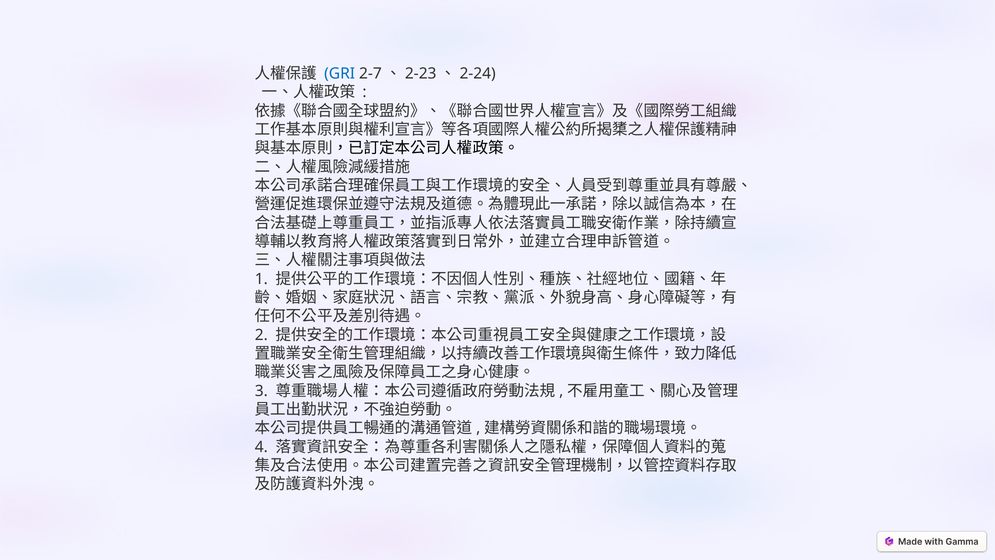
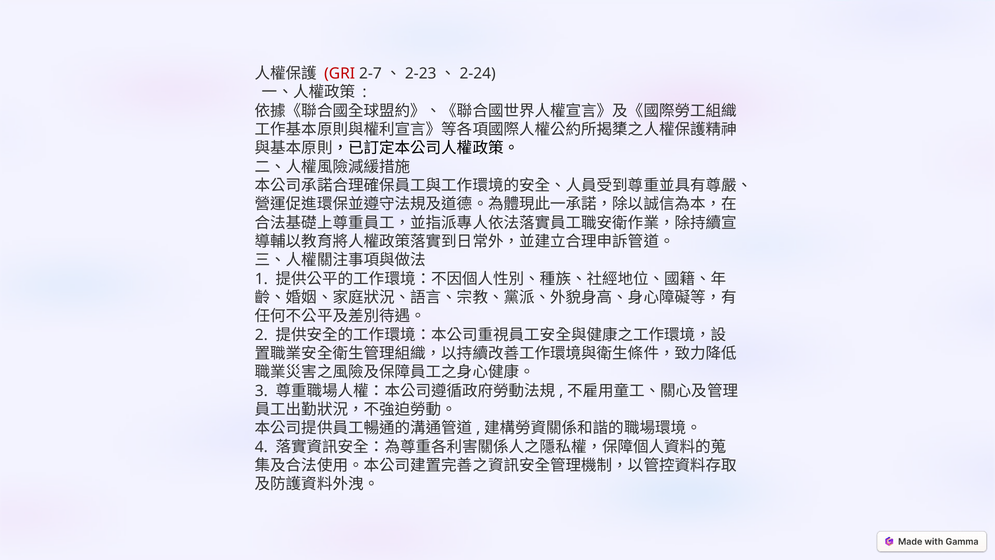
GRI colour: blue -> red
